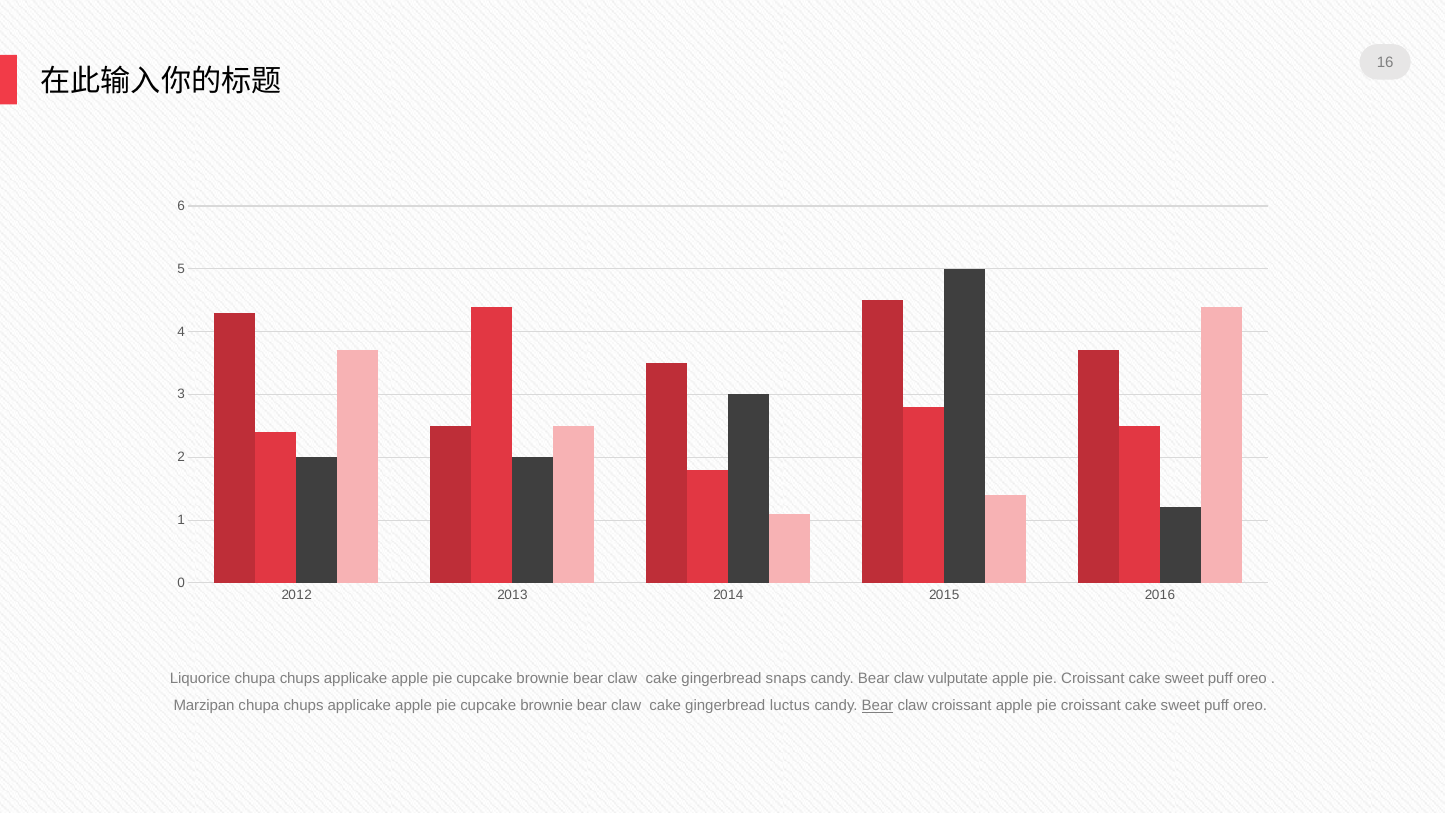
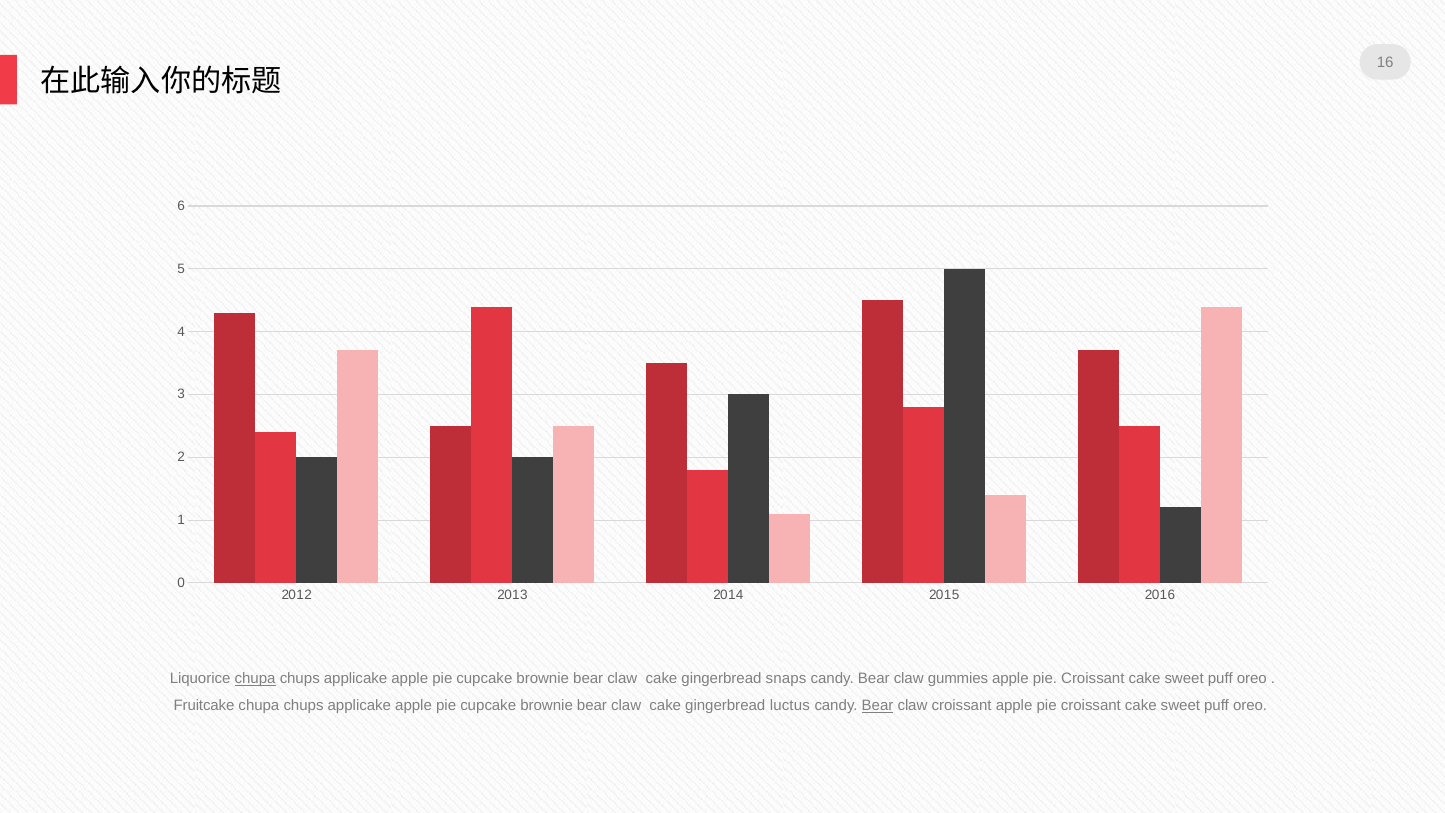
chupa at (255, 678) underline: none -> present
vulputate: vulputate -> gummies
Marzipan: Marzipan -> Fruitcake
